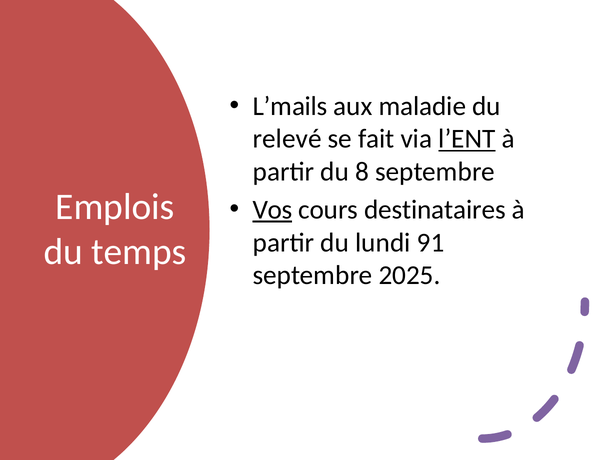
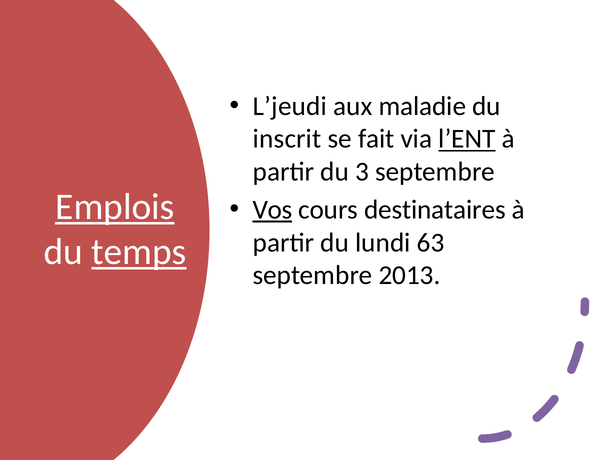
L’mails: L’mails -> L’jeudi
relevé: relevé -> inscrit
8: 8 -> 3
Emplois underline: none -> present
91: 91 -> 63
temps underline: none -> present
2025: 2025 -> 2013
